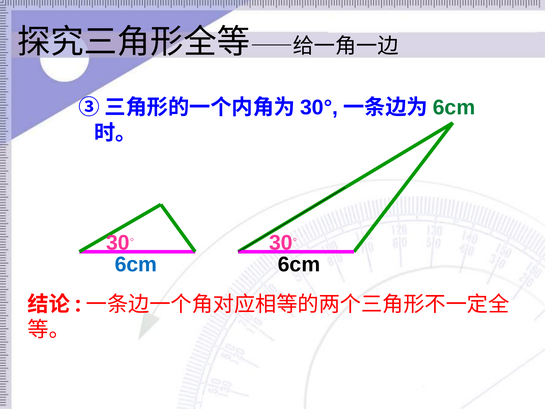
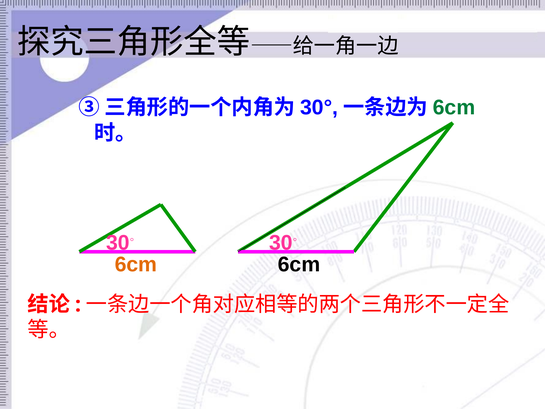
6cm at (136, 264) colour: blue -> orange
